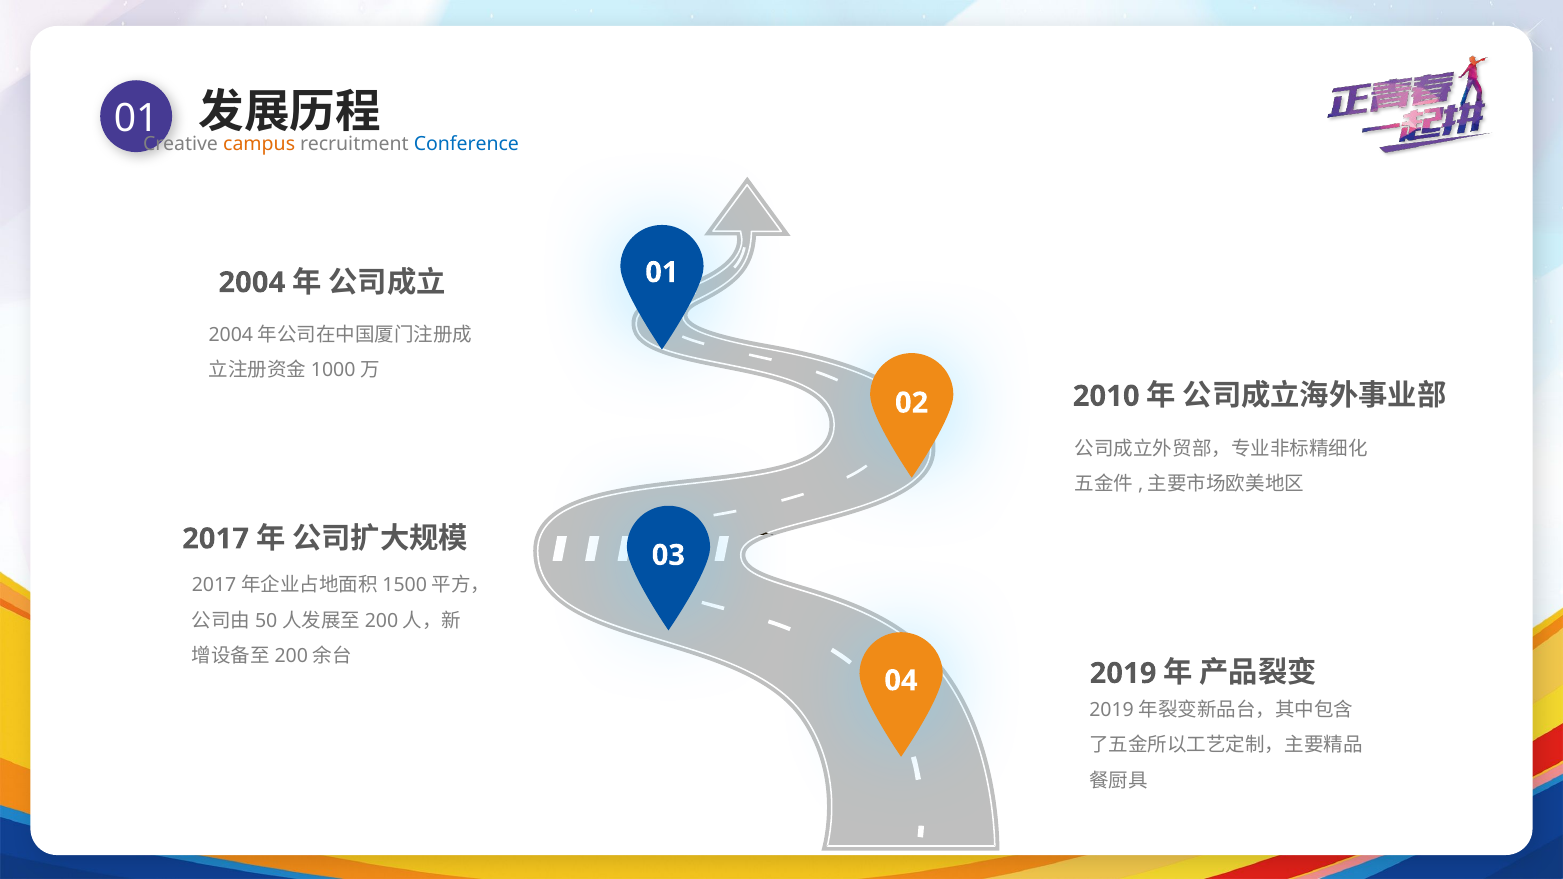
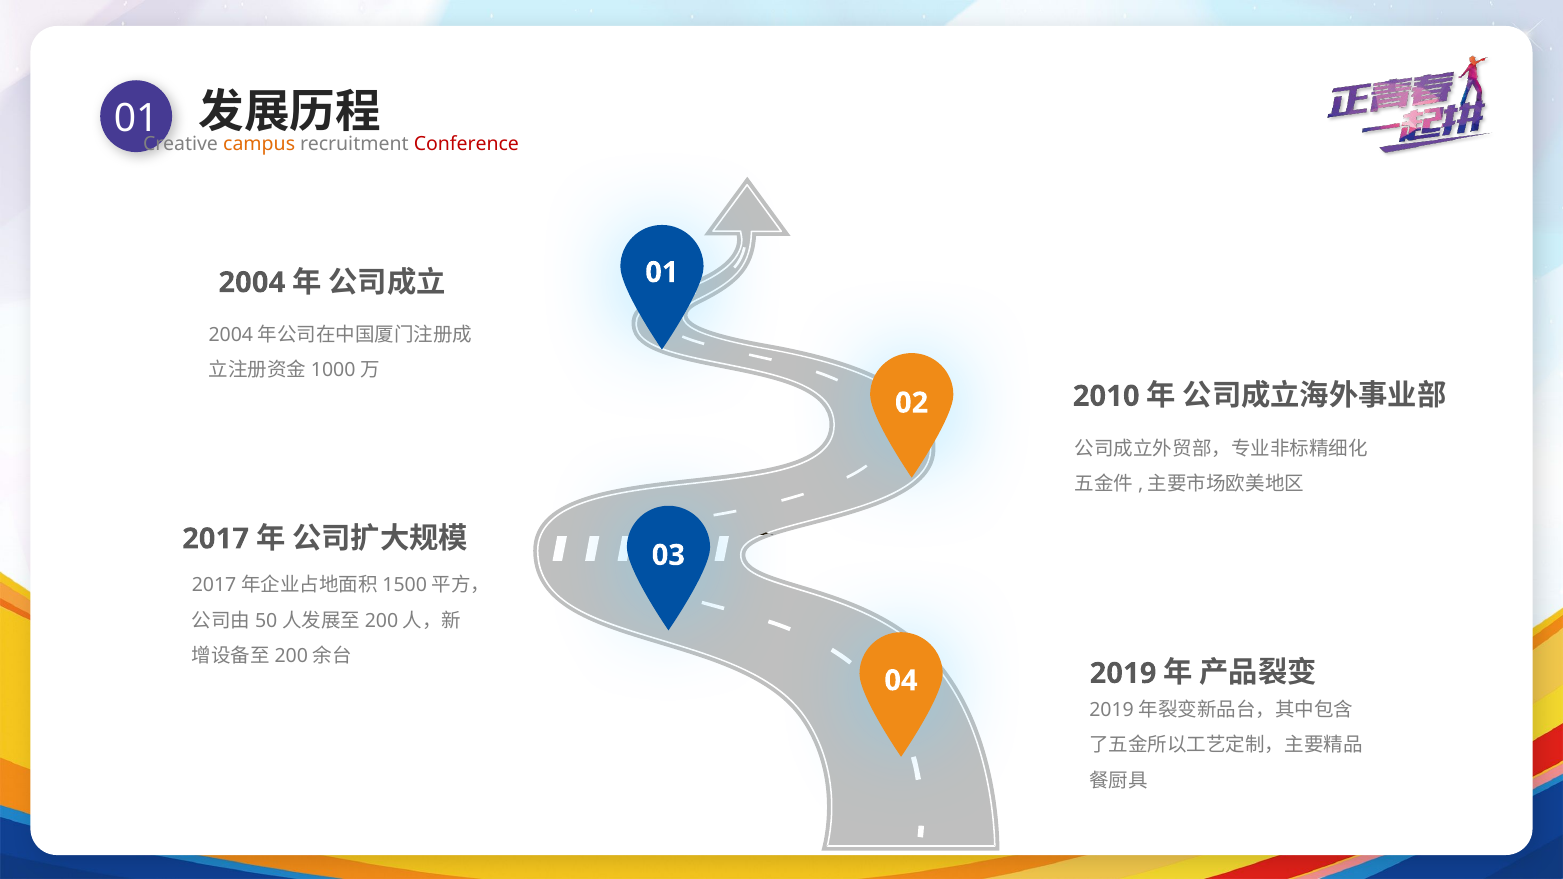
Conference colour: blue -> red
